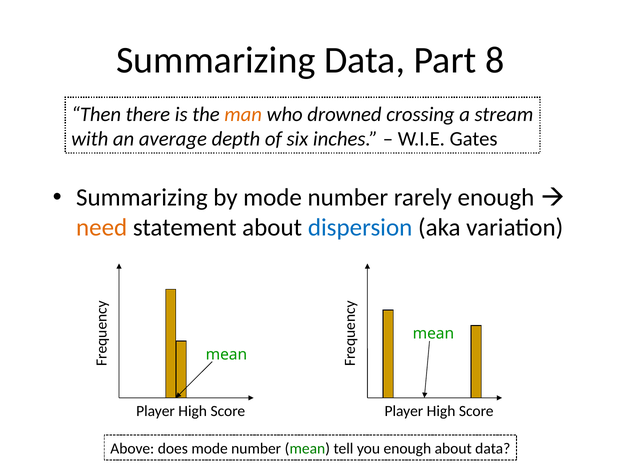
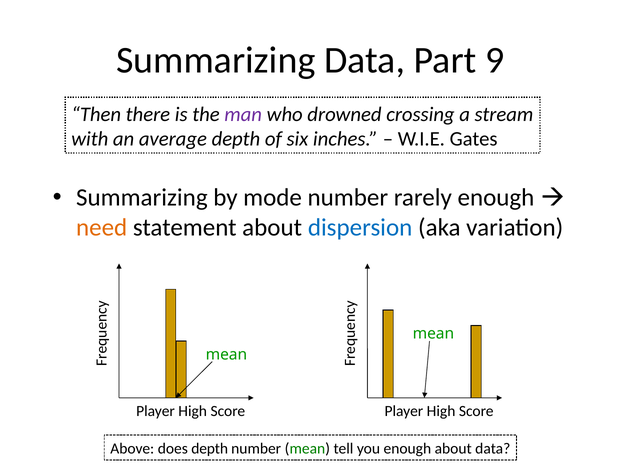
8: 8 -> 9
man colour: orange -> purple
does mode: mode -> depth
